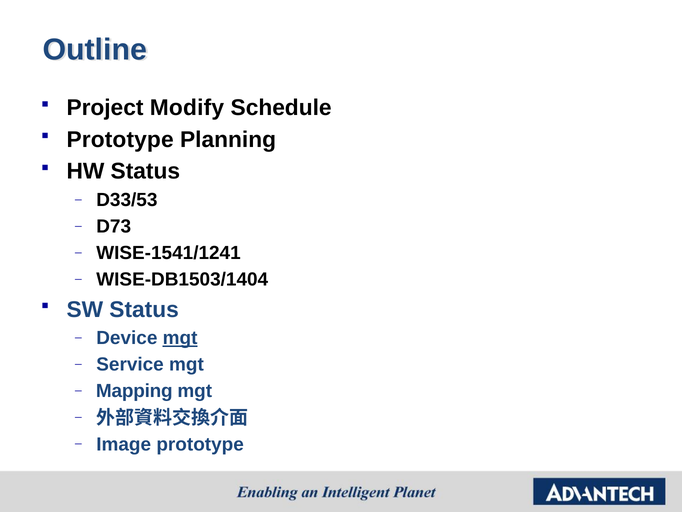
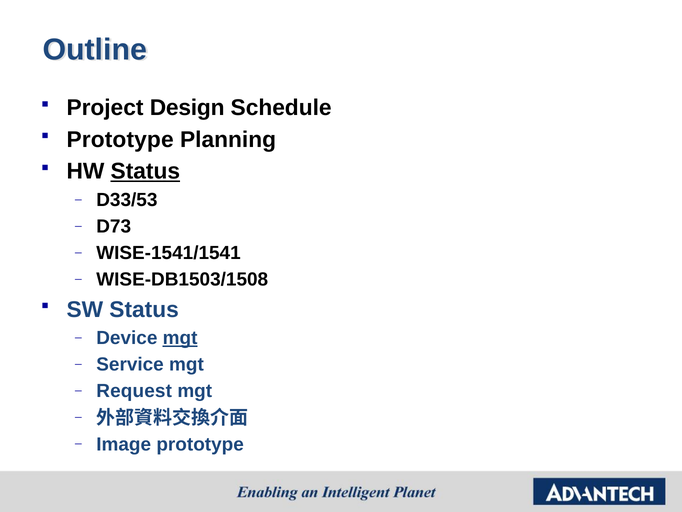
Modify: Modify -> Design
Status at (145, 171) underline: none -> present
WISE-1541/1241: WISE-1541/1241 -> WISE-1541/1541
WISE-DB1503/1404: WISE-DB1503/1404 -> WISE-DB1503/1508
Mapping: Mapping -> Request
